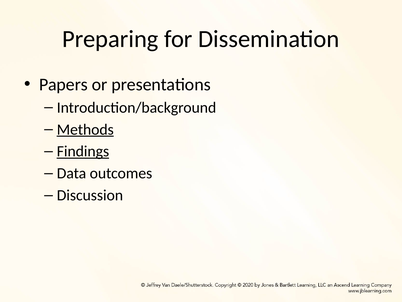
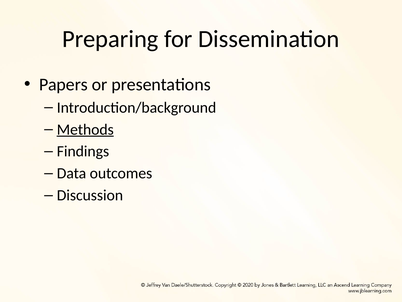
Findings underline: present -> none
